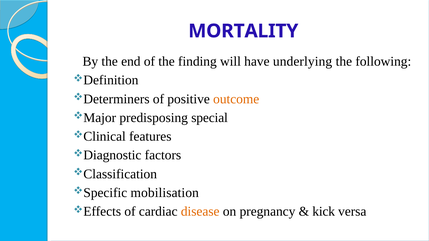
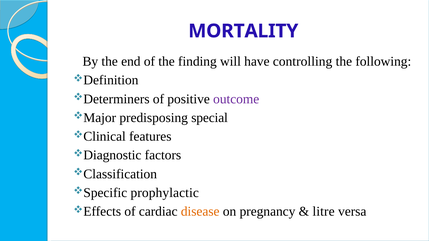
underlying: underlying -> controlling
outcome colour: orange -> purple
mobilisation: mobilisation -> prophylactic
kick: kick -> litre
